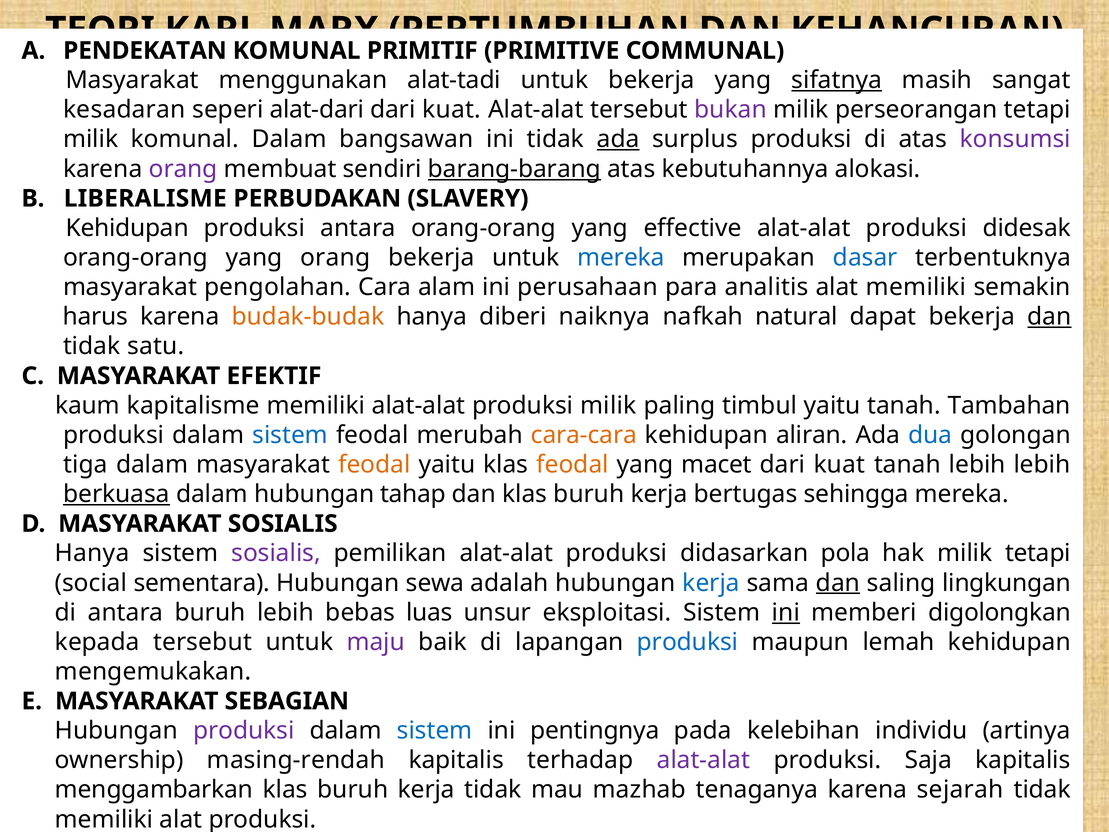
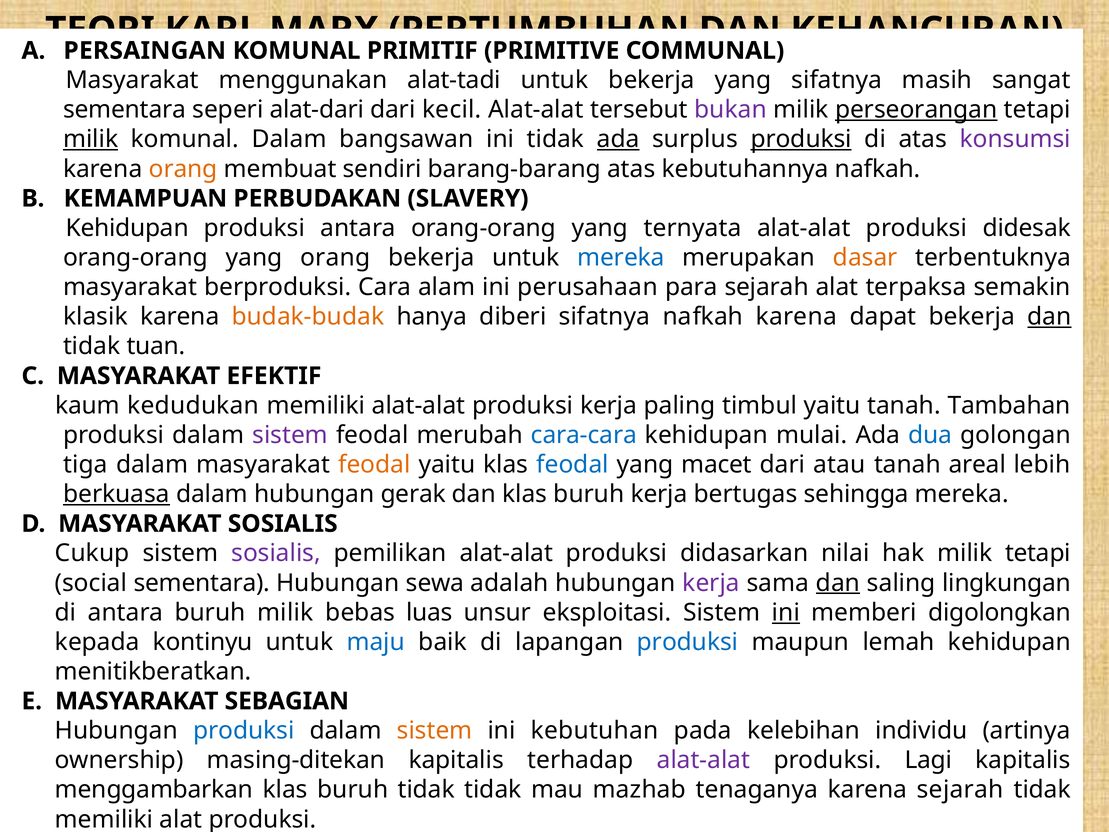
PENDEKATAN: PENDEKATAN -> PERSAINGAN
sifatnya at (837, 80) underline: present -> none
kesadaran at (124, 110): kesadaran -> sementara
kuat at (452, 110): kuat -> kecil
perseorangan underline: none -> present
milik at (91, 139) underline: none -> present
produksi at (801, 139) underline: none -> present
orang at (183, 169) colour: purple -> orange
barang-barang underline: present -> none
kebutuhannya alokasi: alokasi -> nafkah
LIBERALISME: LIBERALISME -> KEMAMPUAN
effective: effective -> ternyata
dasar colour: blue -> orange
pengolahan: pengolahan -> berproduksi
para analitis: analitis -> sejarah
alat memiliki: memiliki -> terpaksa
harus: harus -> klasik
diberi naiknya: naiknya -> sifatnya
nafkah natural: natural -> karena
satu: satu -> tuan
kapitalisme: kapitalisme -> kedudukan
produksi milik: milik -> kerja
sistem at (290, 435) colour: blue -> purple
cara-cara colour: orange -> blue
aliran: aliran -> mulai
feodal at (572, 464) colour: orange -> blue
kuat at (839, 464): kuat -> atau
tanah lebih: lebih -> areal
tahap: tahap -> gerak
Hanya at (92, 553): Hanya -> Cukup
pola: pola -> nilai
kerja at (711, 583) colour: blue -> purple
buruh lebih: lebih -> milik
kepada tersebut: tersebut -> kontinyu
maju colour: purple -> blue
mengemukakan: mengemukakan -> menitikberatkan
produksi at (244, 730) colour: purple -> blue
sistem at (435, 730) colour: blue -> orange
pentingnya: pentingnya -> kebutuhan
masing-rendah: masing-rendah -> masing-ditekan
Saja: Saja -> Lagi
kerja at (426, 790): kerja -> tidak
